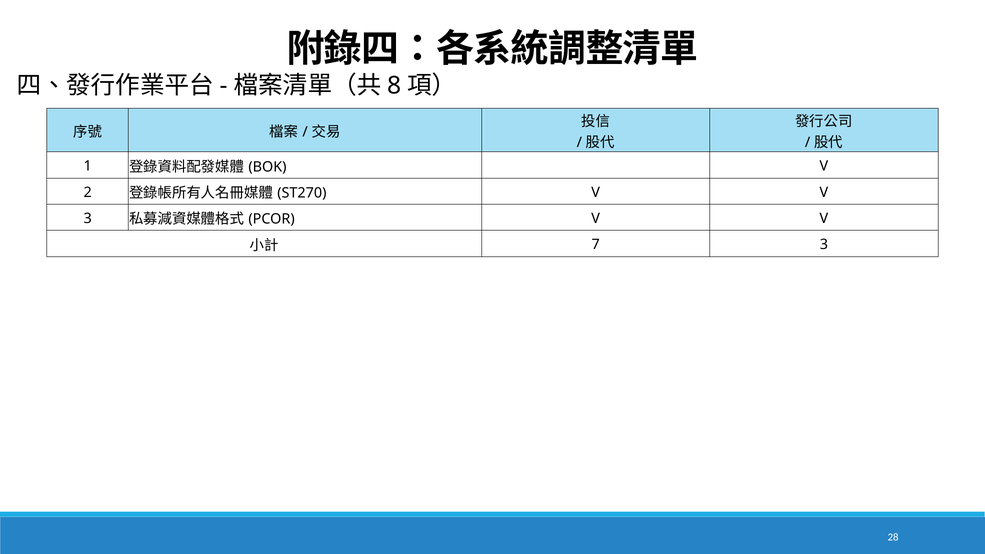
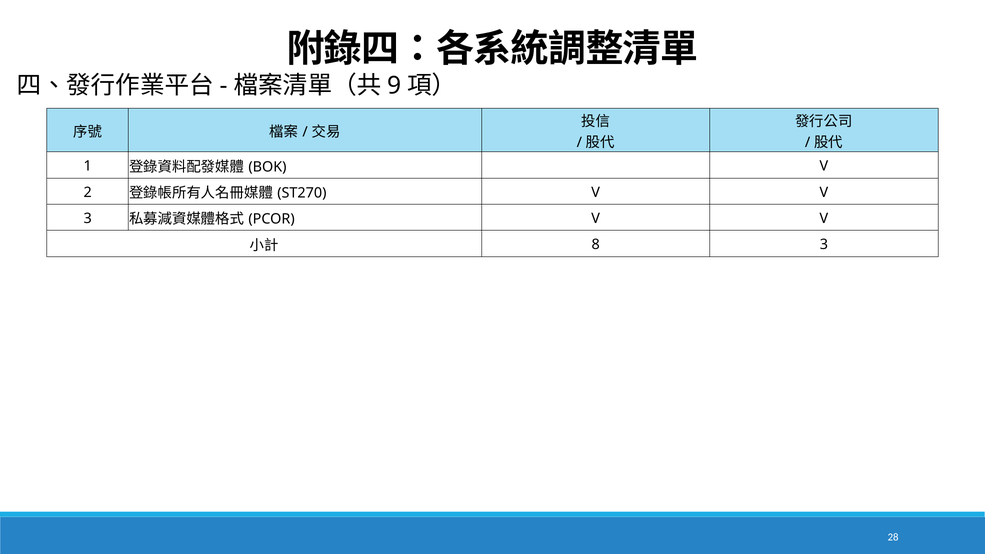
8: 8 -> 9
7: 7 -> 8
